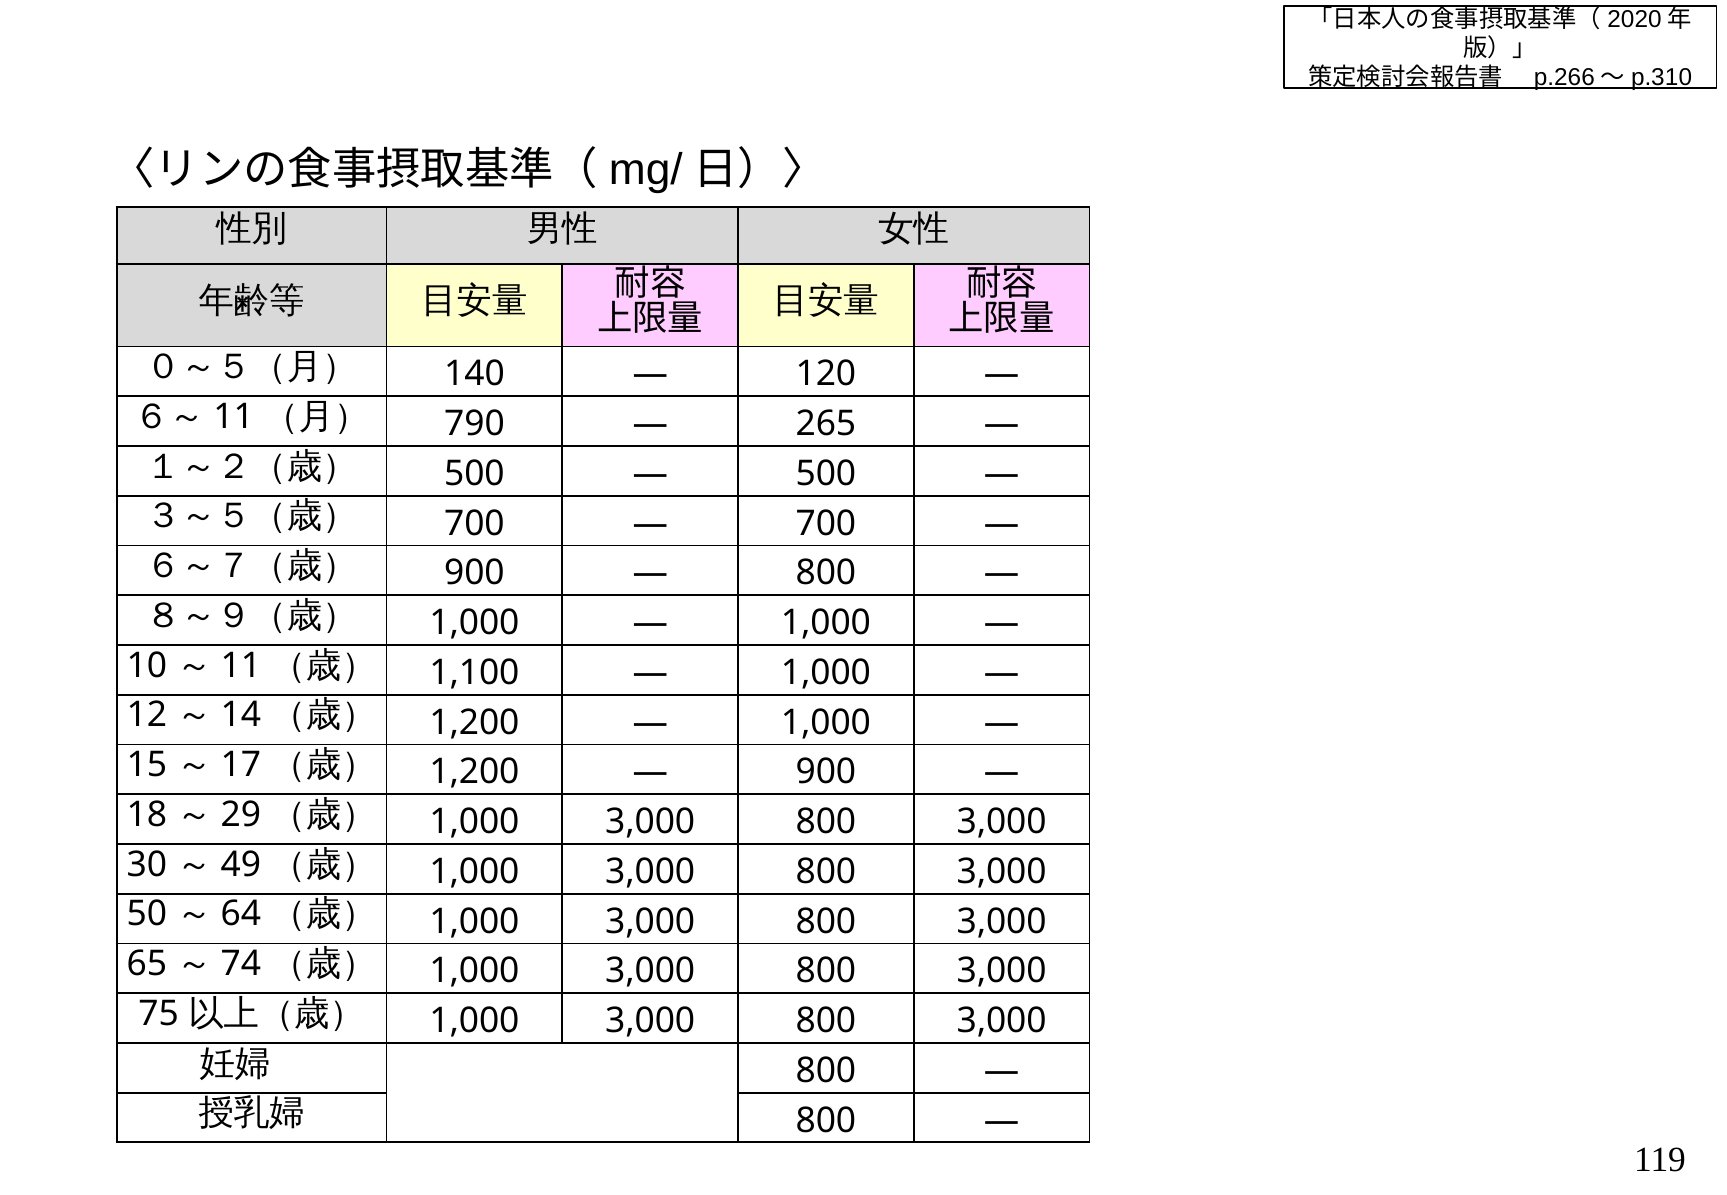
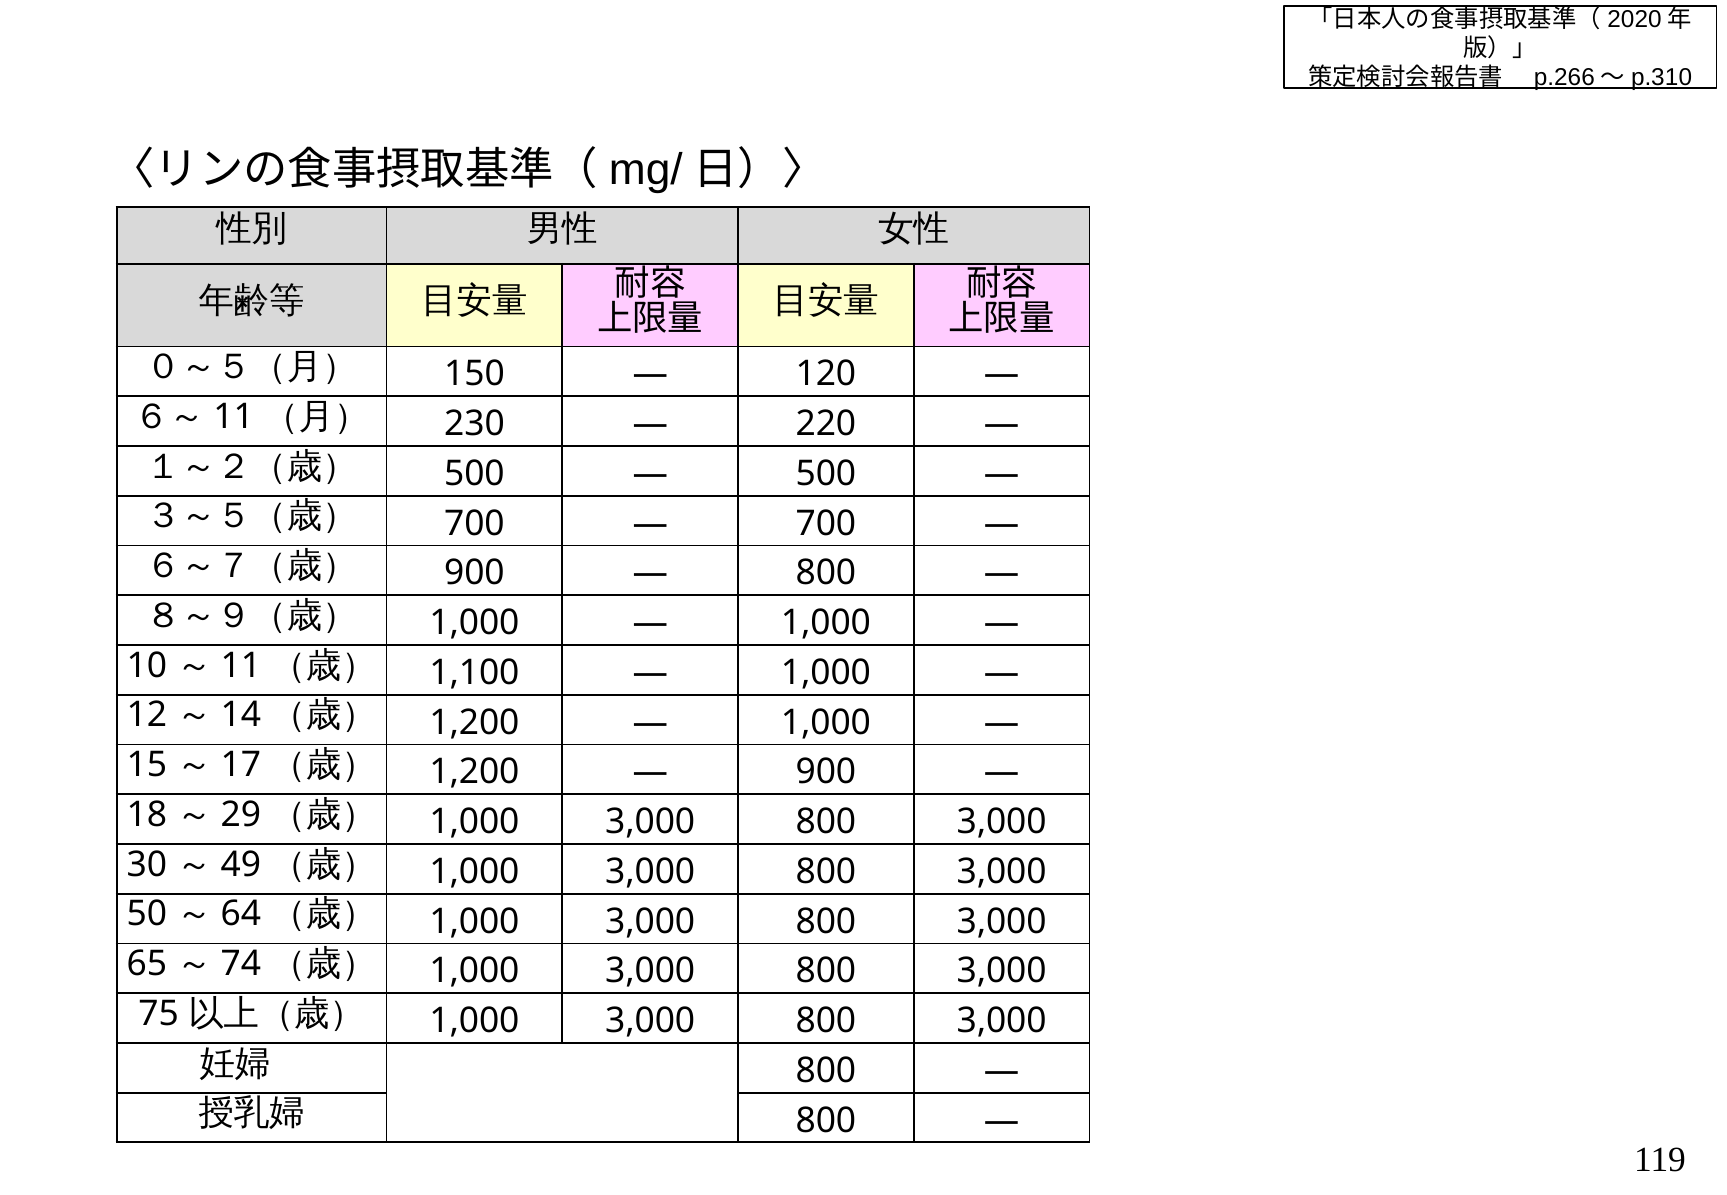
140: 140 -> 150
790: 790 -> 230
265: 265 -> 220
